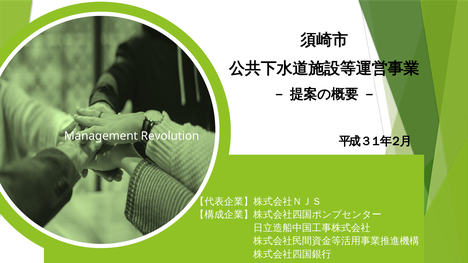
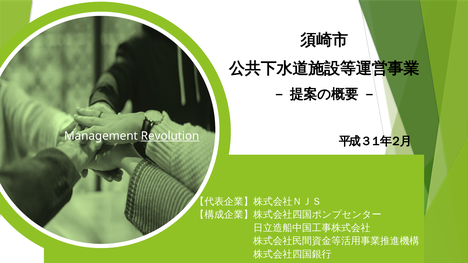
Revolution underline: none -> present
